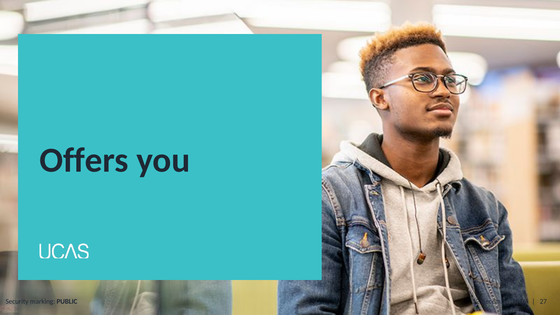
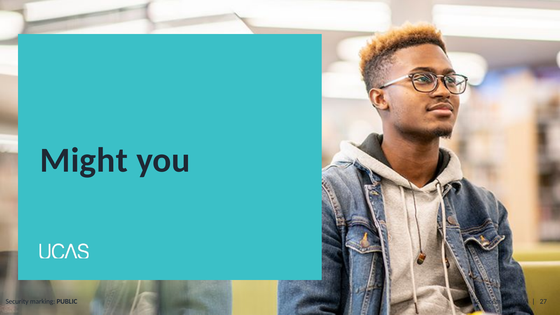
Offers: Offers -> Might
